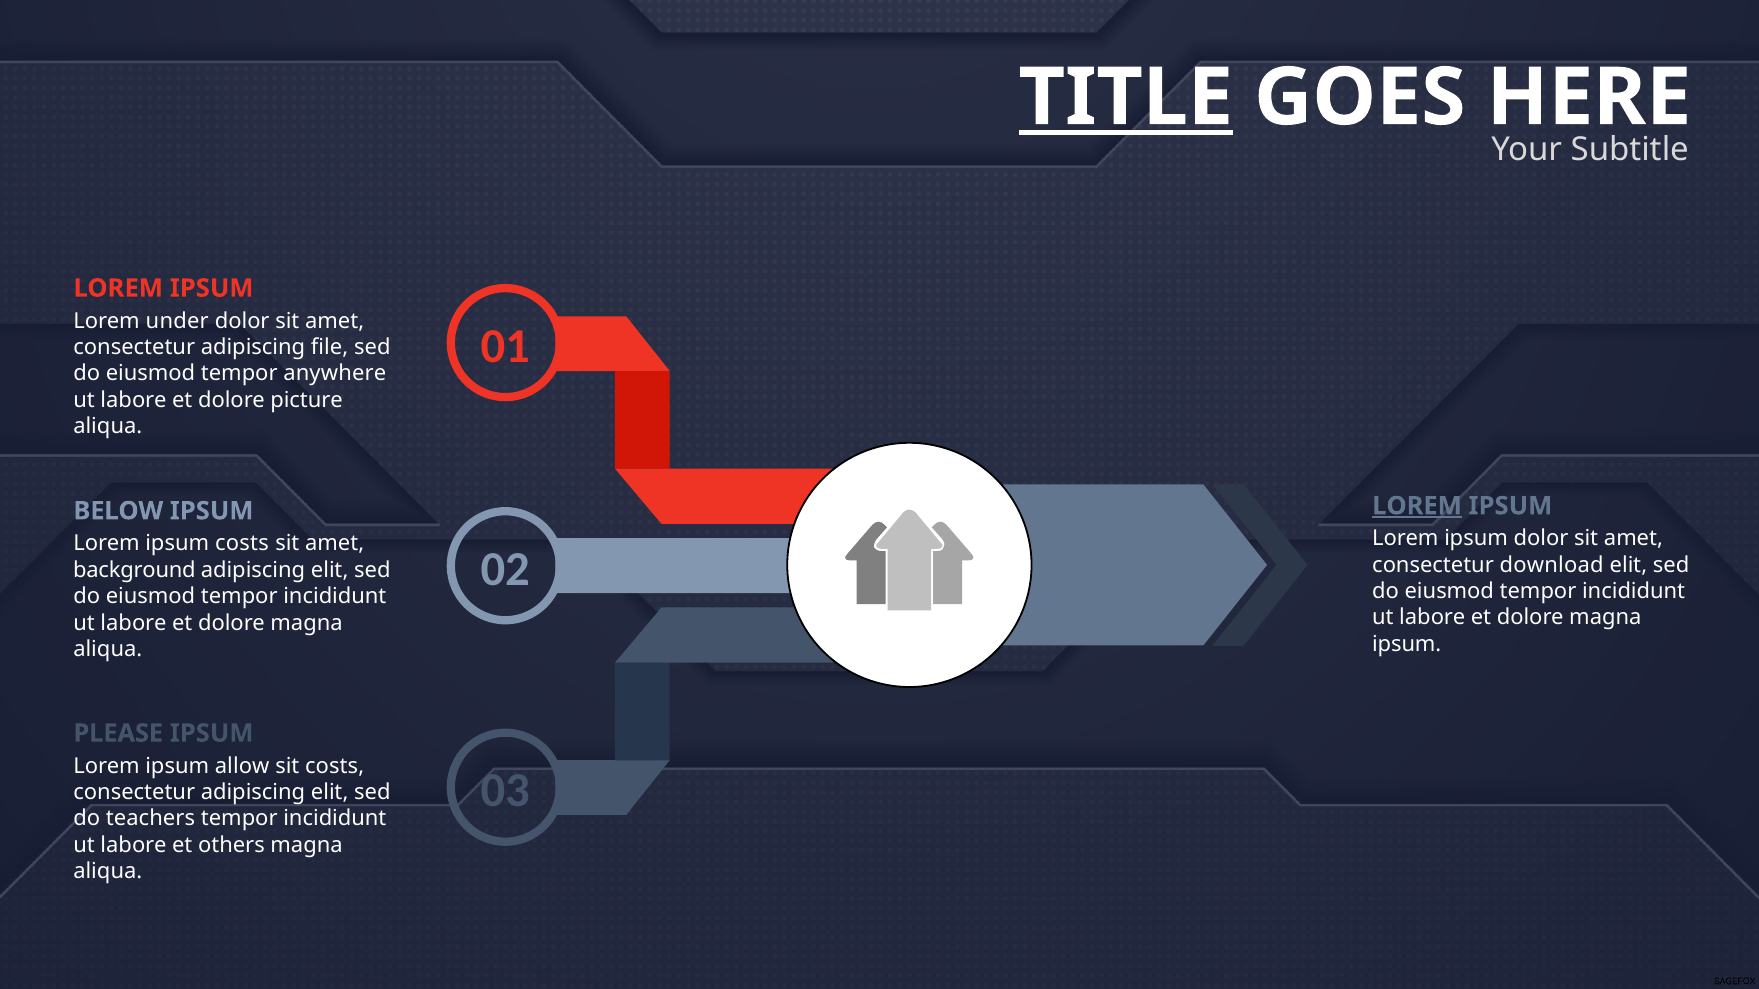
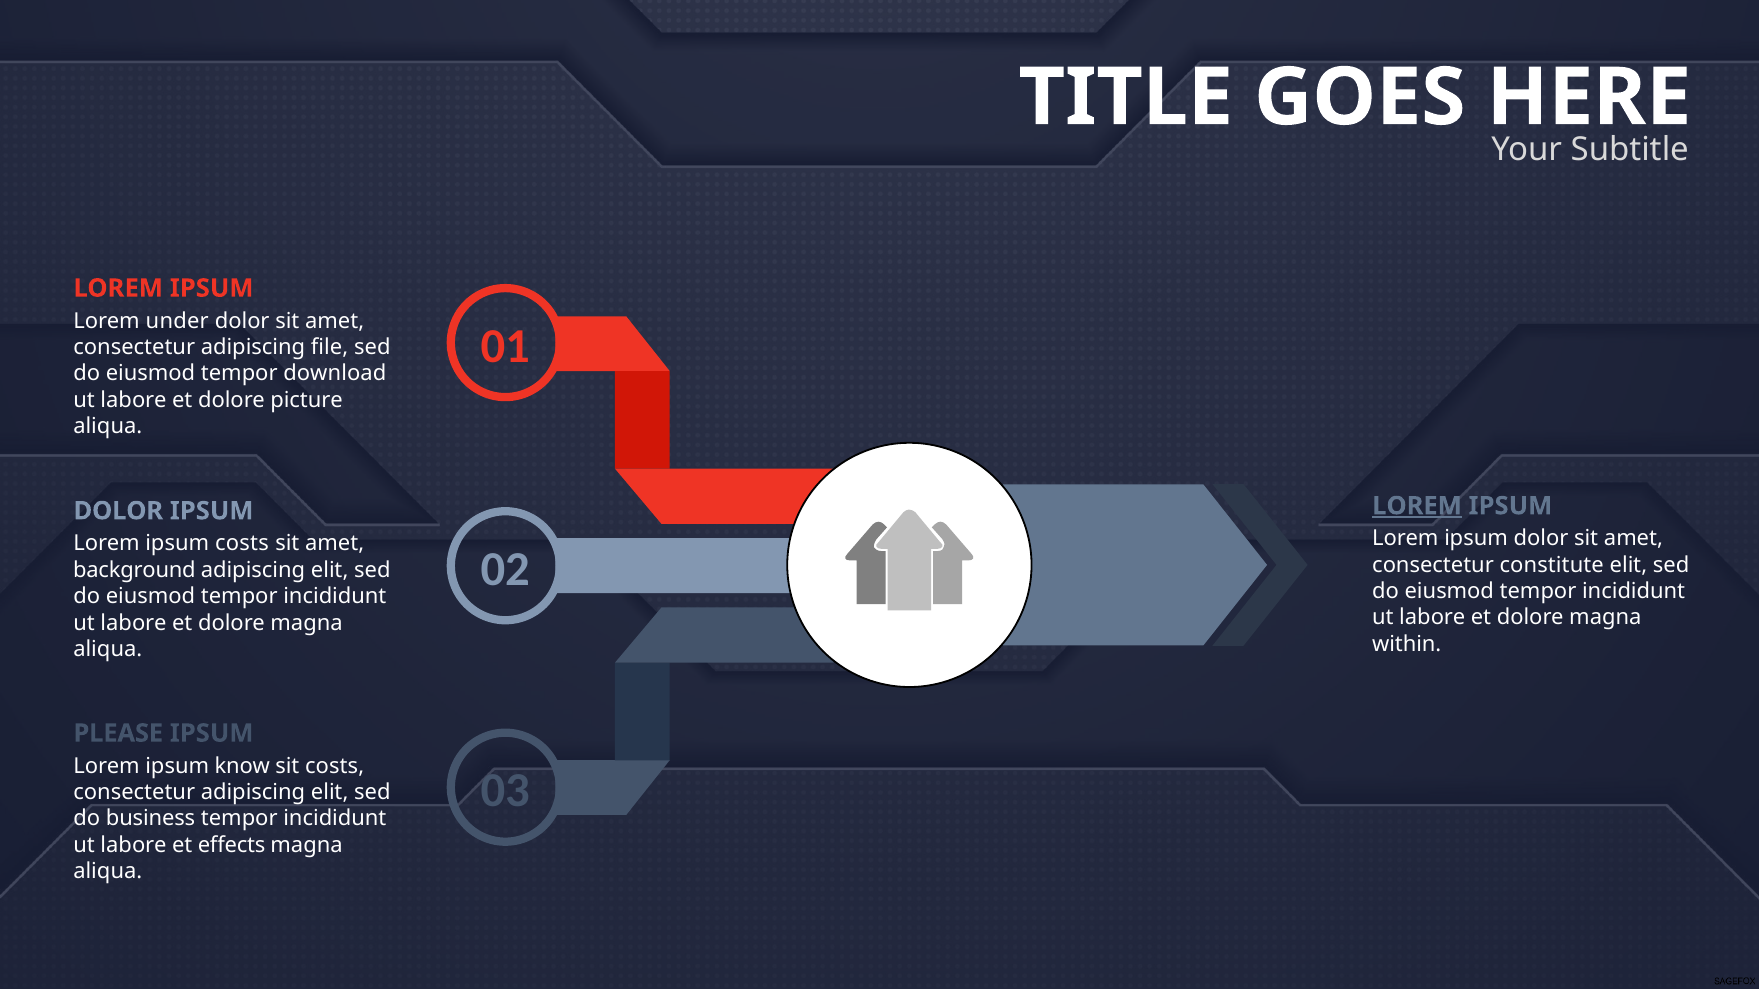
TITLE underline: present -> none
anywhere: anywhere -> download
BELOW at (118, 511): BELOW -> DOLOR
download: download -> constitute
ipsum at (1407, 644): ipsum -> within
allow: allow -> know
teachers: teachers -> business
others: others -> effects
